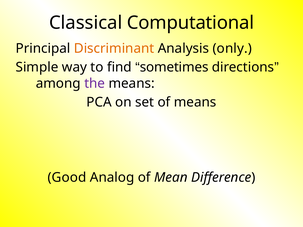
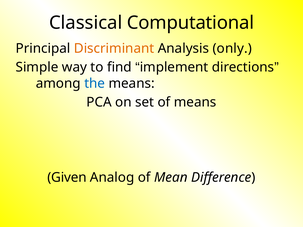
sometimes: sometimes -> implement
the colour: purple -> blue
Good: Good -> Given
